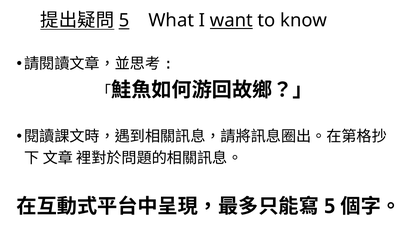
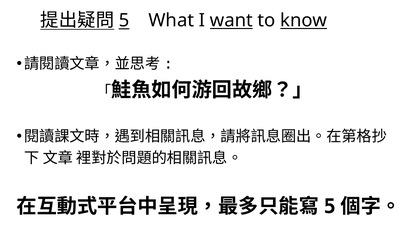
know underline: none -> present
